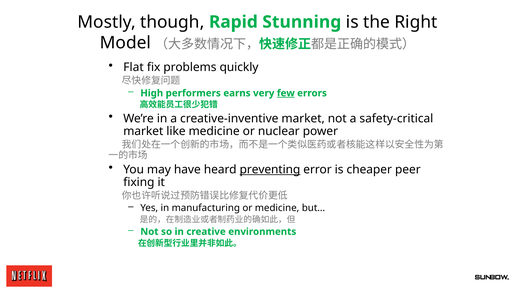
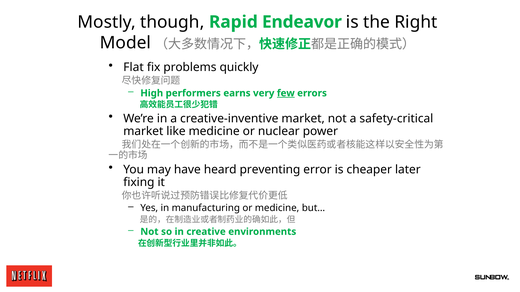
Stunning: Stunning -> Endeavor
preventing underline: present -> none
peer: peer -> later
